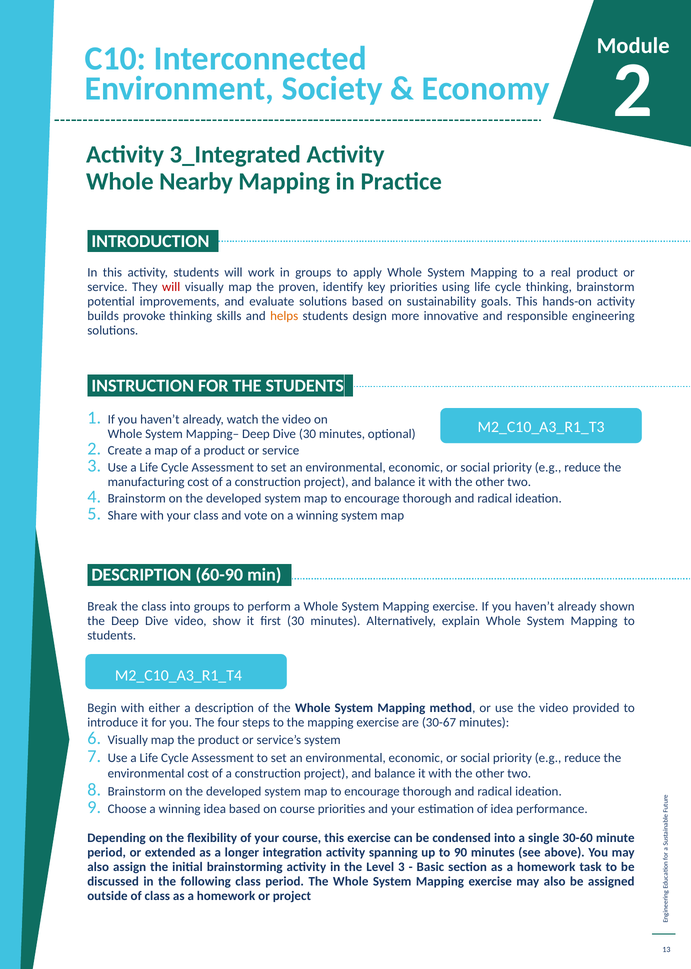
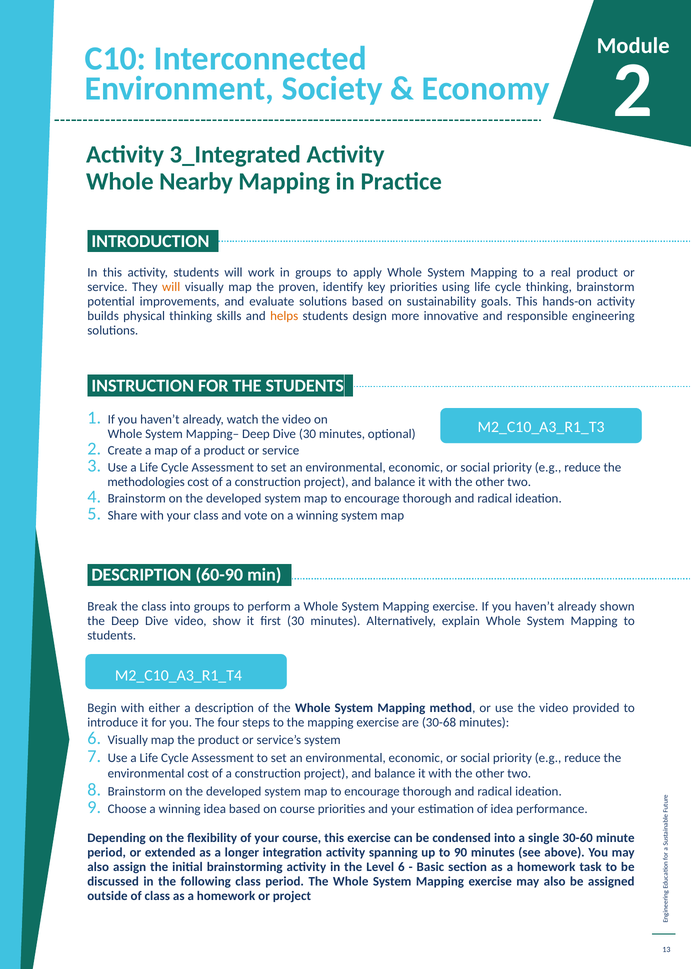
will at (171, 287) colour: red -> orange
provoke: provoke -> physical
manufacturing: manufacturing -> methodologies
30-67: 30-67 -> 30-68
Level 3: 3 -> 6
